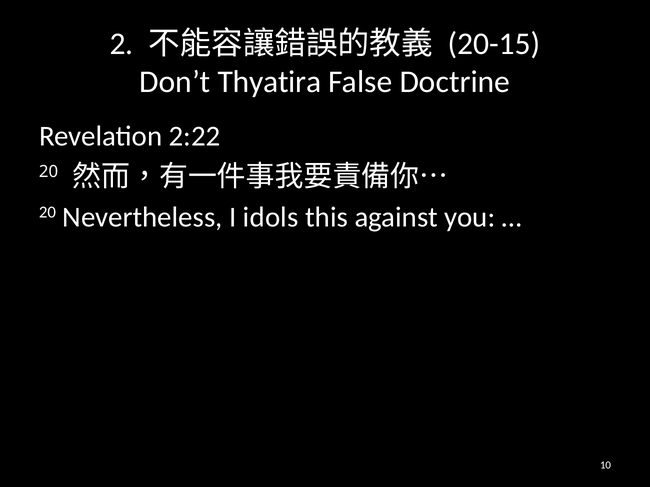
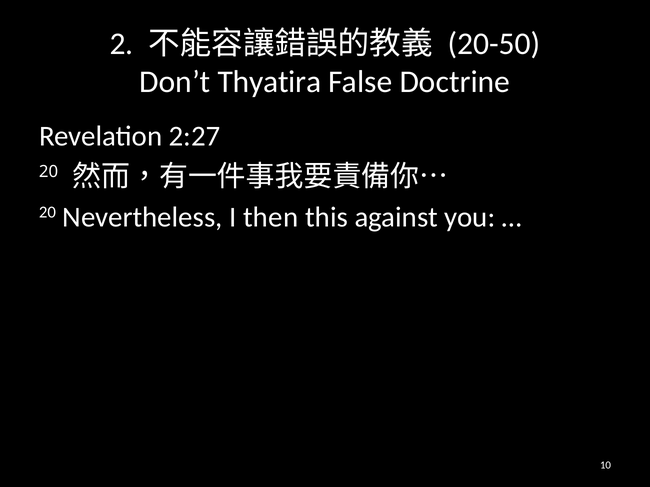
20-15: 20-15 -> 20-50
2:22: 2:22 -> 2:27
idols: idols -> then
